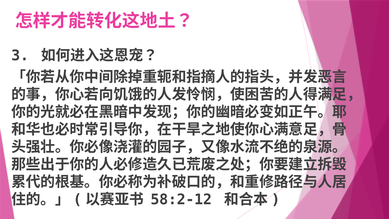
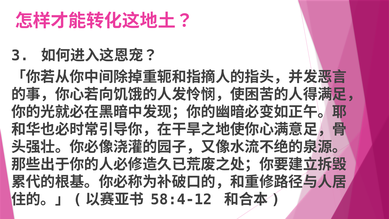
58:2-12: 58:2-12 -> 58:4-12
